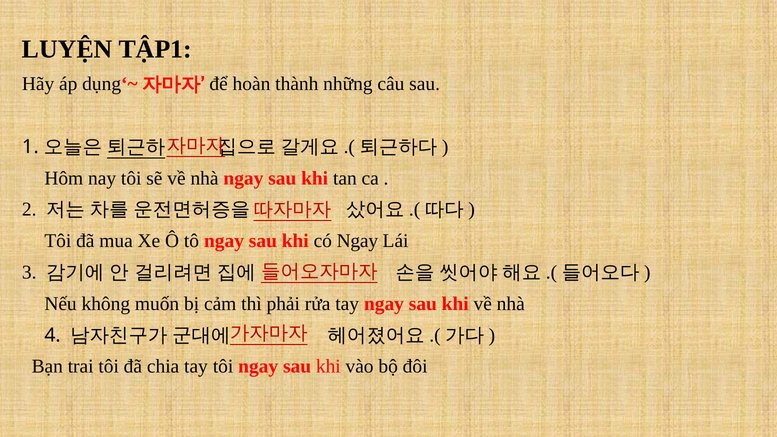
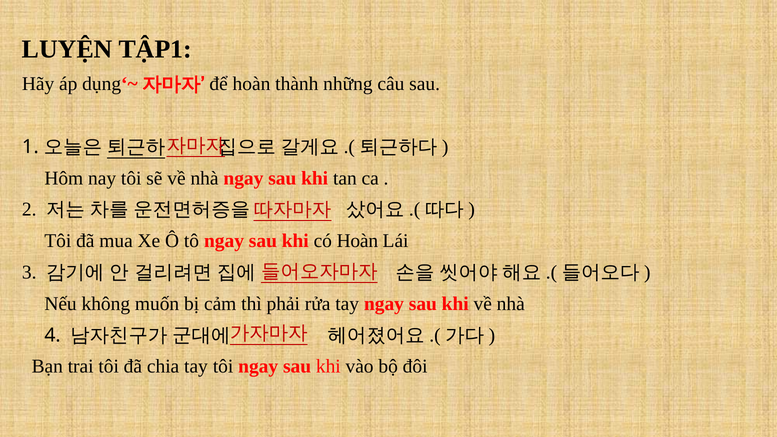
có Ngay: Ngay -> Hoàn
